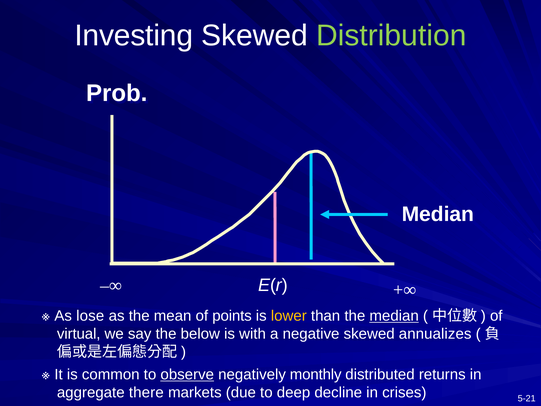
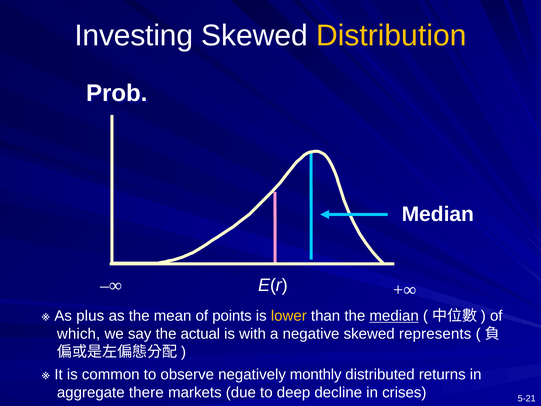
Distribution colour: light green -> yellow
lose: lose -> plus
virtual: virtual -> which
below: below -> actual
annualizes: annualizes -> represents
observe underline: present -> none
